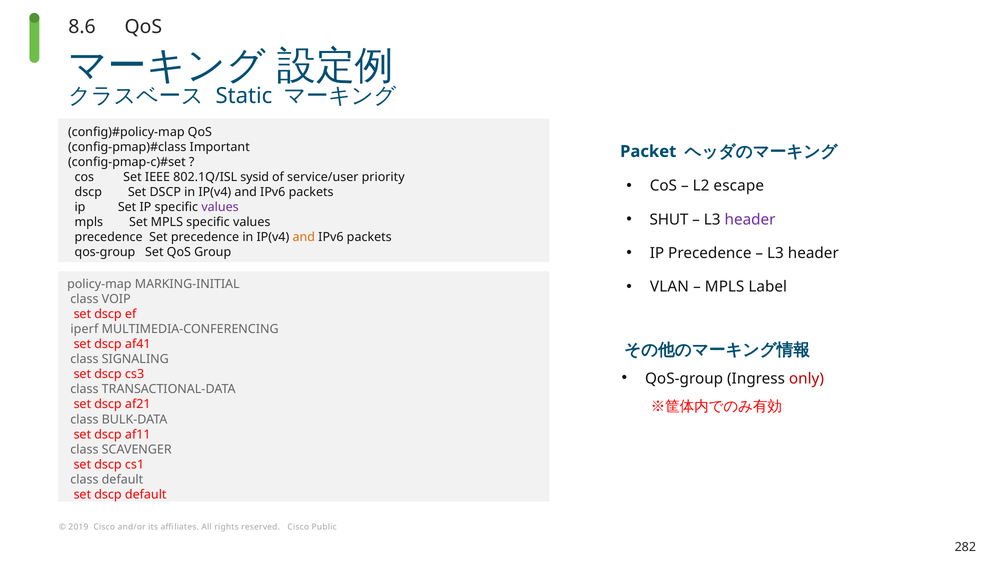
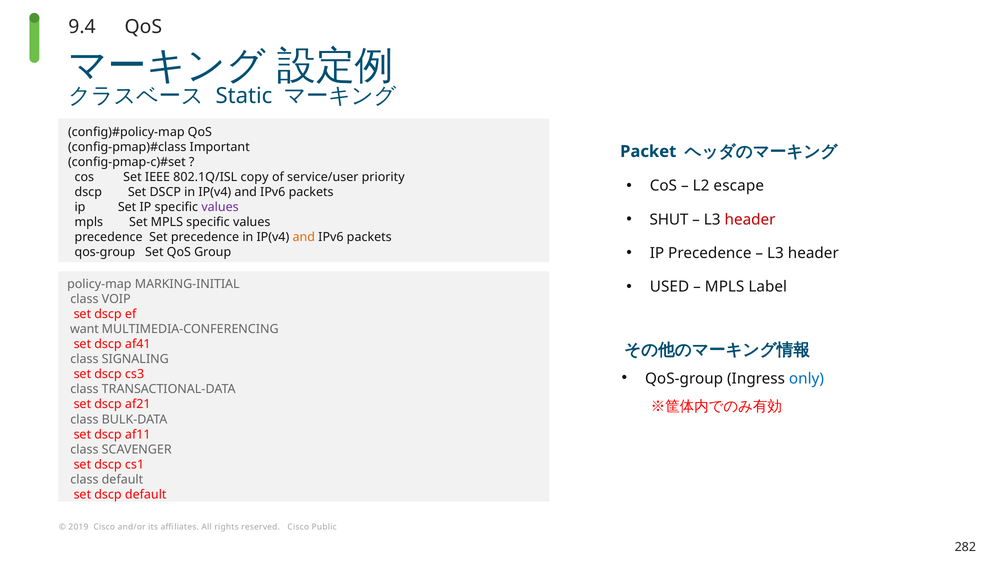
8.6: 8.6 -> 9.4
sysid: sysid -> copy
header at (750, 220) colour: purple -> red
VLAN: VLAN -> USED
iperf: iperf -> want
only colour: red -> blue
